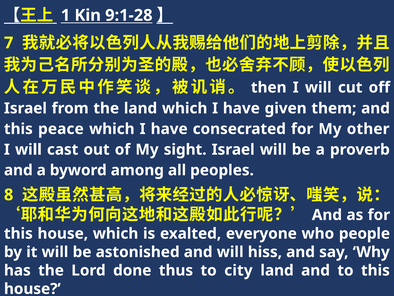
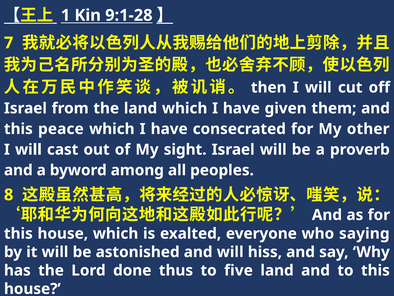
people: people -> saying
city: city -> five
